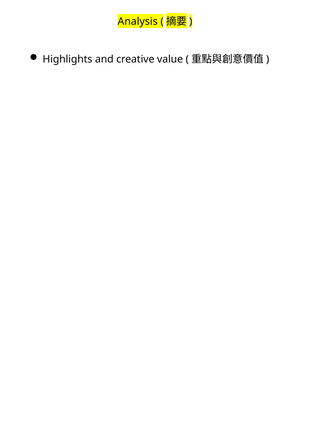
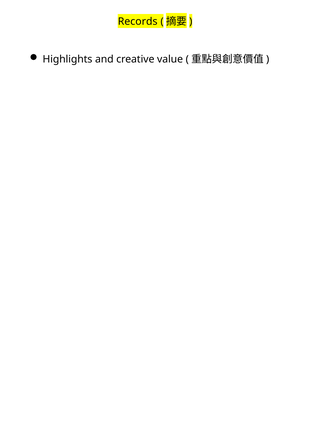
Analysis: Analysis -> Records
